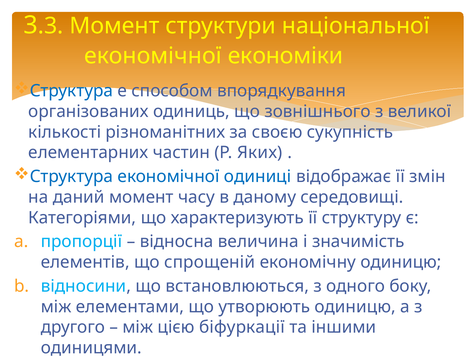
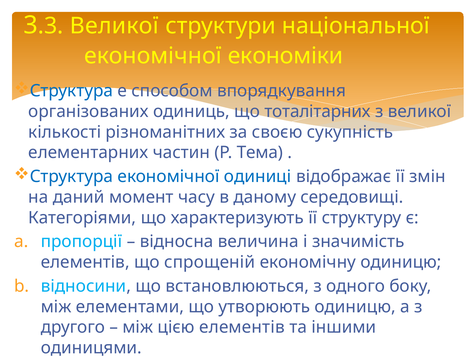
3.3 Момент: Момент -> Великої
зовнішнього: зовнішнього -> тоталітарних
Яких: Яких -> Тема
цією біфуркації: біфуркації -> елементів
